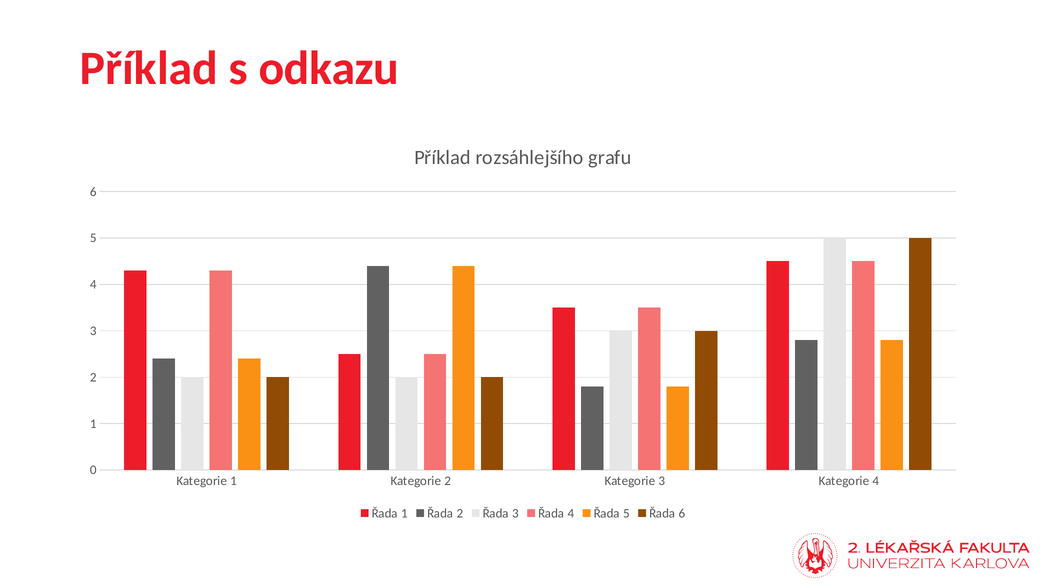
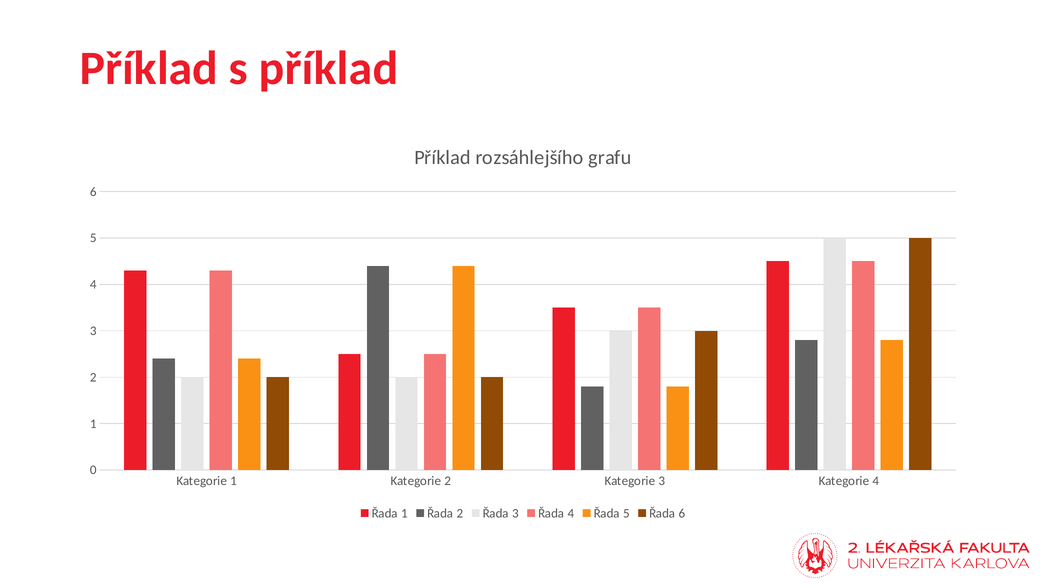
s odkazu: odkazu -> příklad
